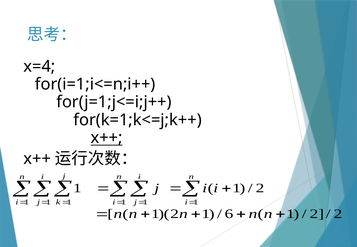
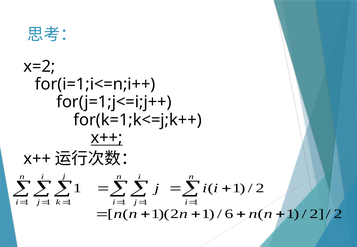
x=4: x=4 -> x=2
